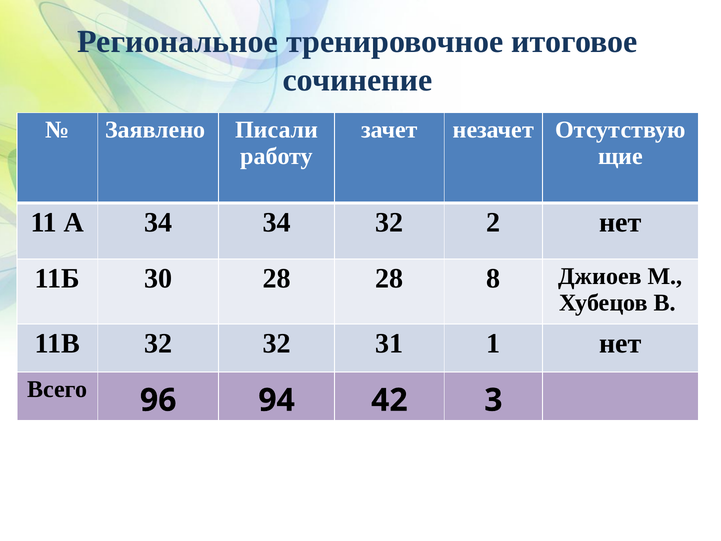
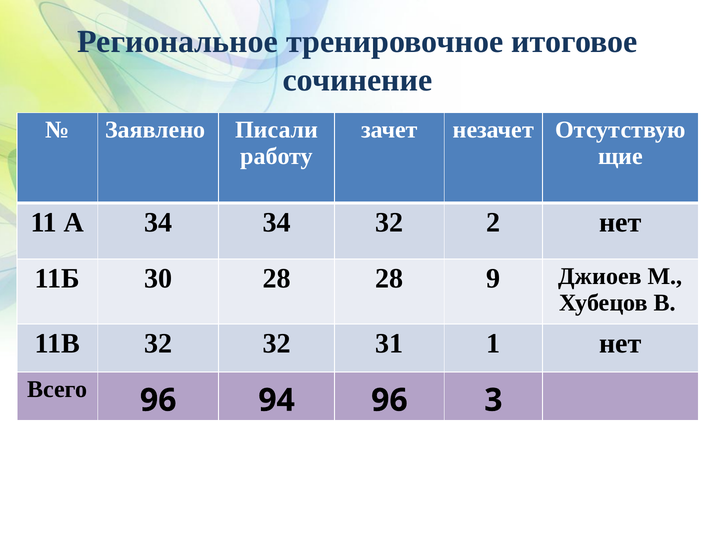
8: 8 -> 9
94 42: 42 -> 96
